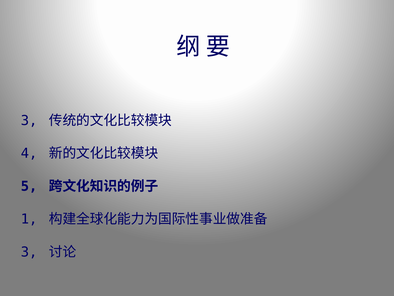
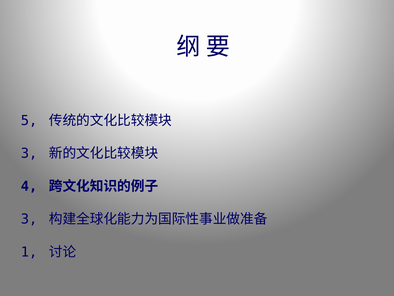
3 at (29, 120): 3 -> 5
4 at (29, 153): 4 -> 3
5: 5 -> 4
1 at (29, 219): 1 -> 3
3 at (29, 252): 3 -> 1
